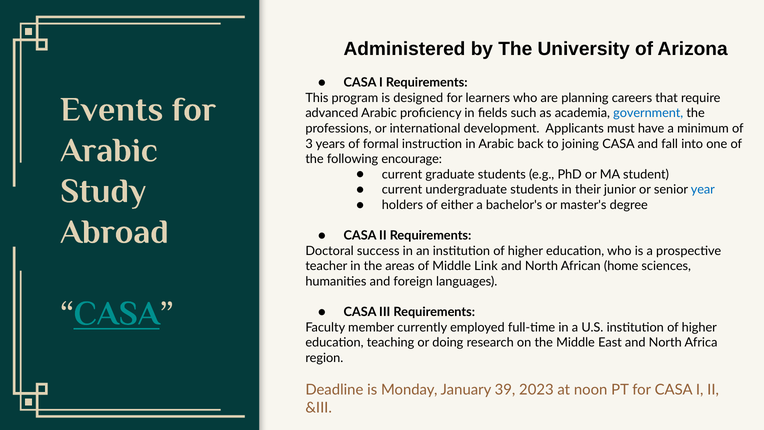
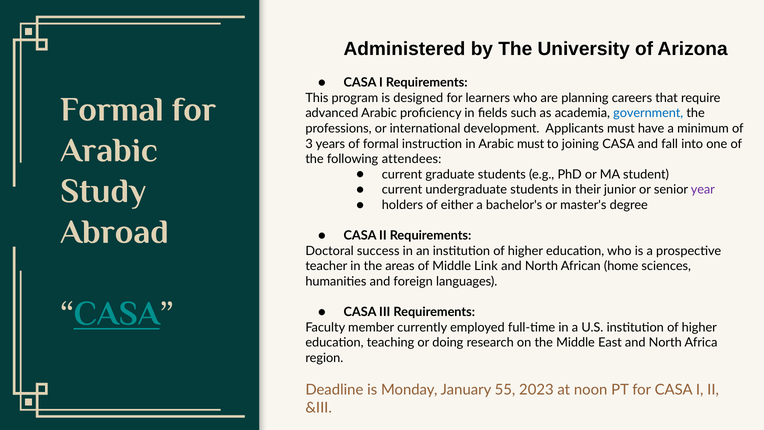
Events at (112, 109): Events -> Formal
Arabic back: back -> must
encourage: encourage -> attendees
year colour: blue -> purple
39: 39 -> 55
